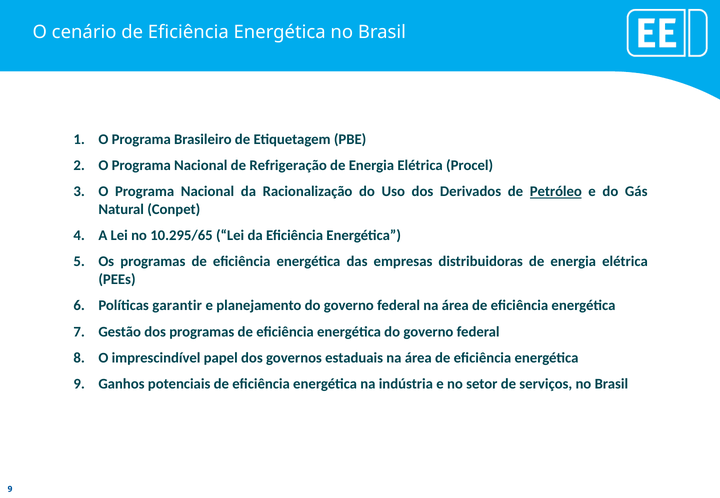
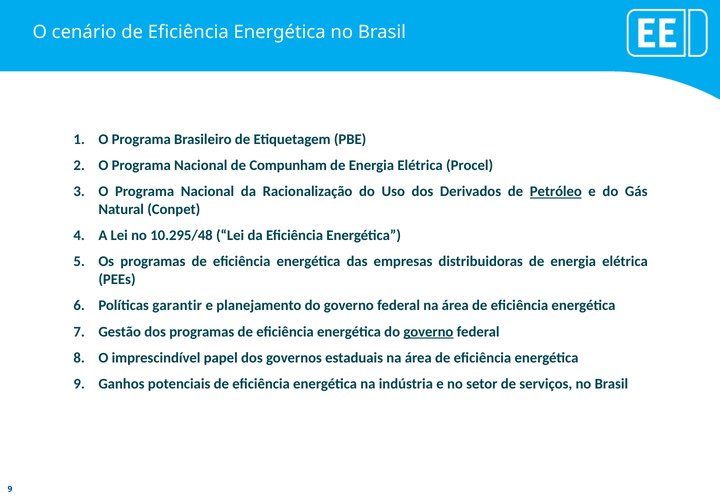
Refrigeração: Refrigeração -> Compunham
10.295/65: 10.295/65 -> 10.295/48
governo at (428, 332) underline: none -> present
